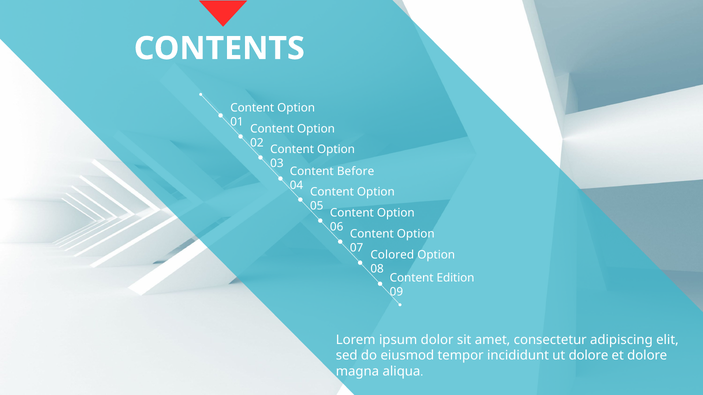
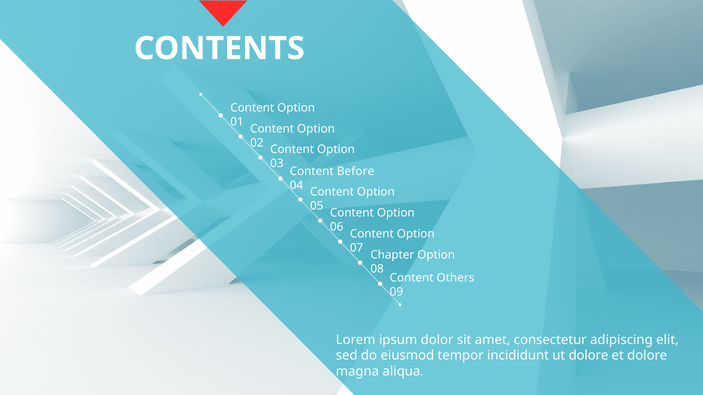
Colored: Colored -> Chapter
Edition: Edition -> Others
